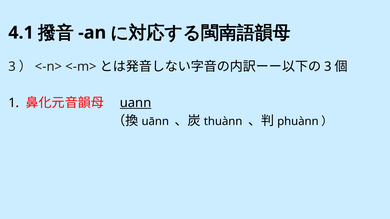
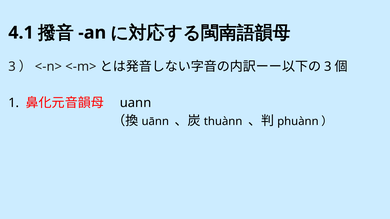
uann underline: present -> none
